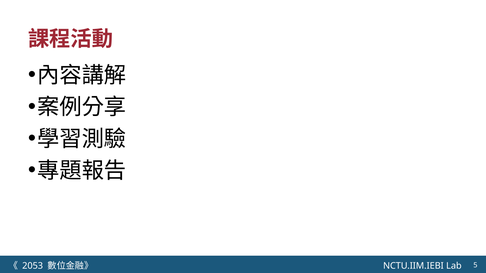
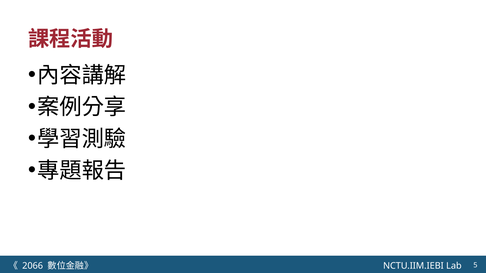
2053: 2053 -> 2066
